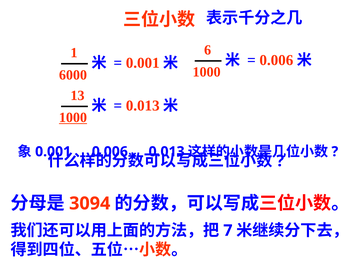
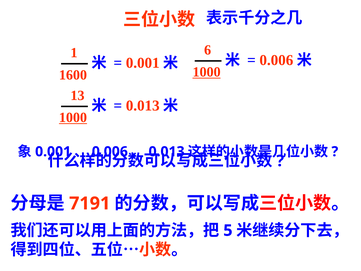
1000 at (207, 72) underline: none -> present
6000: 6000 -> 1600
3094: 3094 -> 7191
7: 7 -> 5
